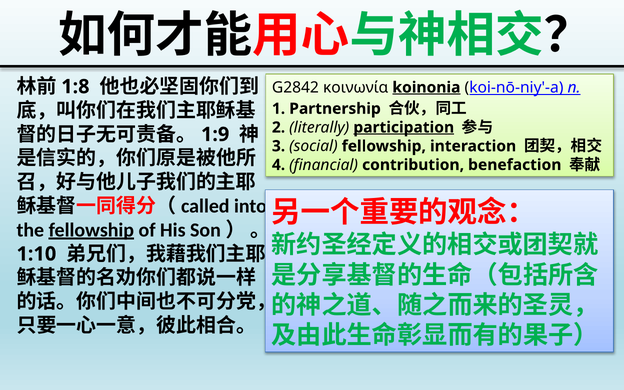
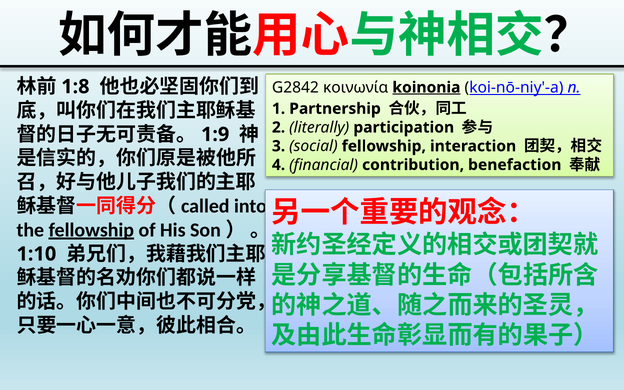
participation underline: present -> none
